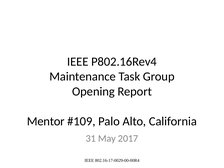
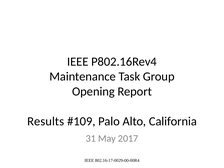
Mentor: Mentor -> Results
